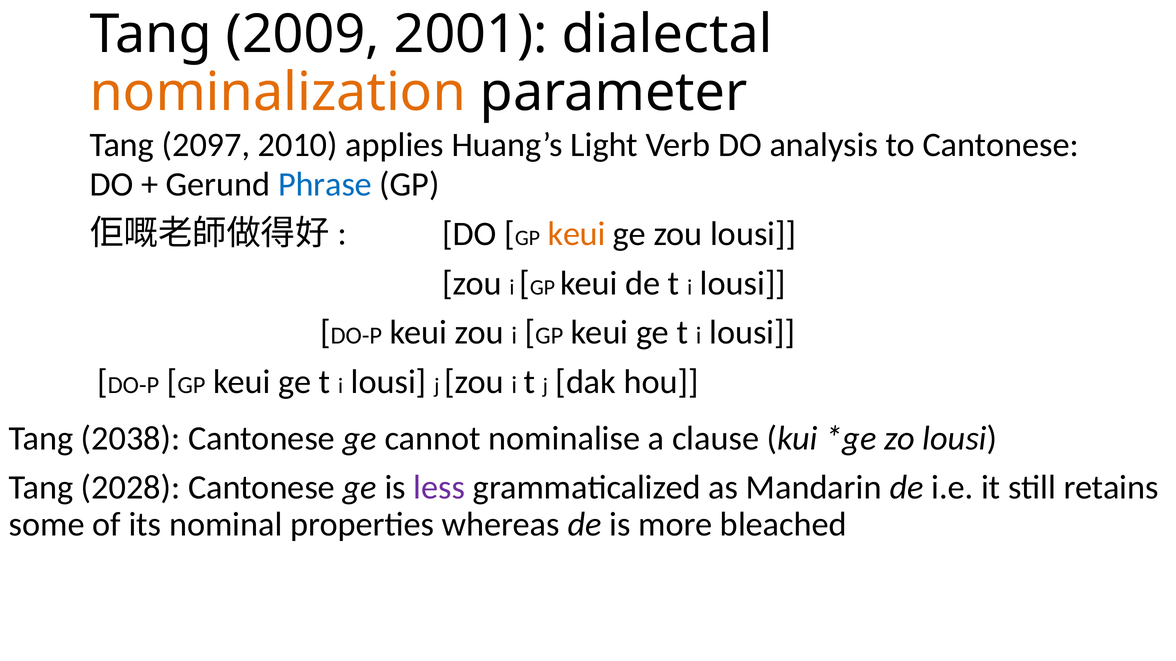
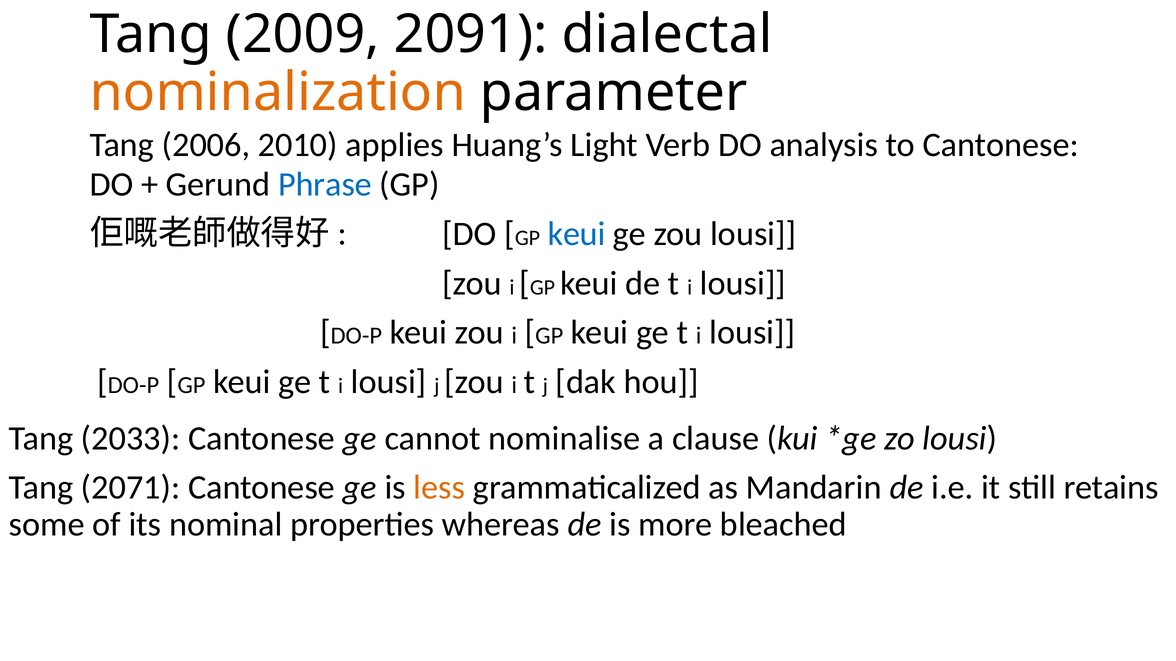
2001: 2001 -> 2091
2097: 2097 -> 2006
keui at (577, 234) colour: orange -> blue
2038: 2038 -> 2033
2028: 2028 -> 2071
less colour: purple -> orange
